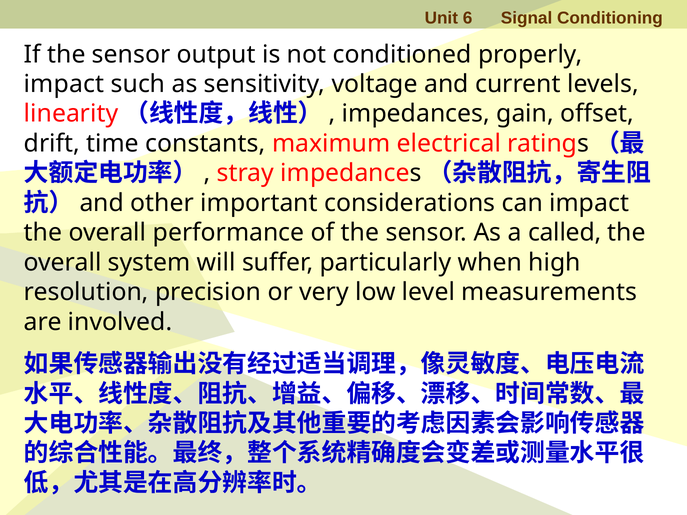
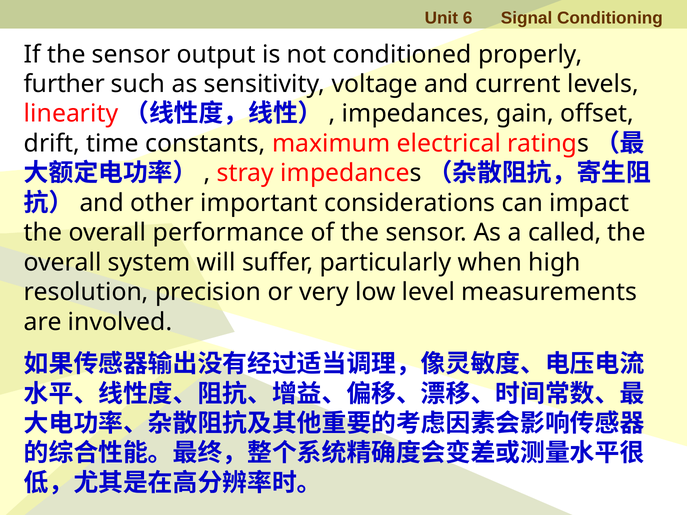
impact at (64, 84): impact -> further
